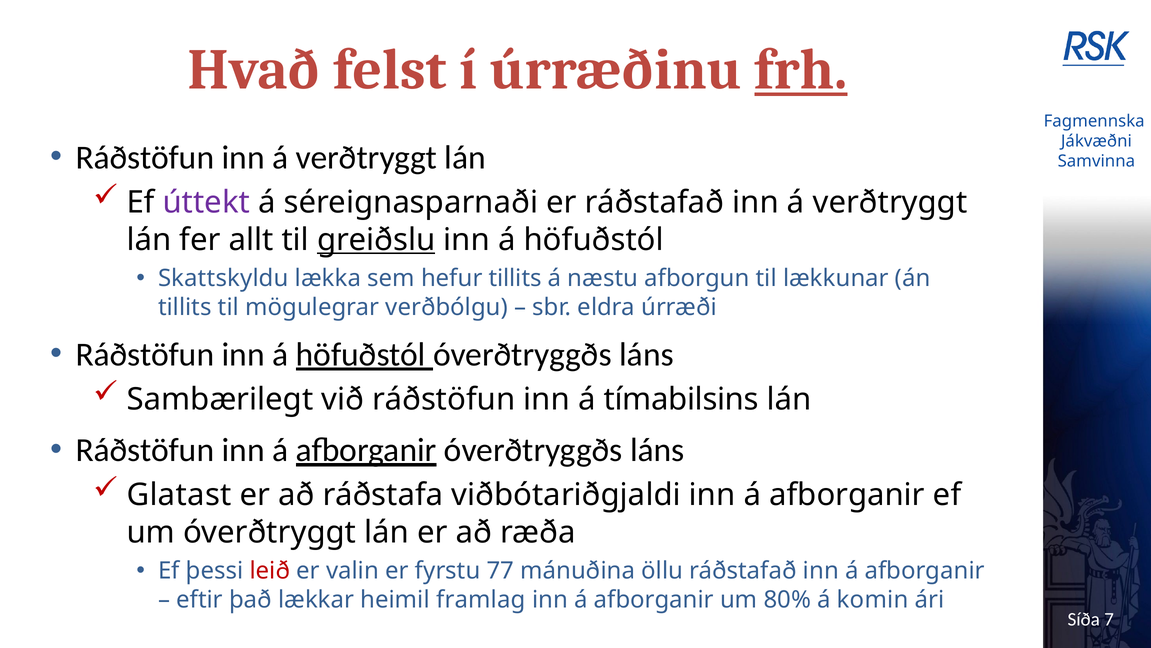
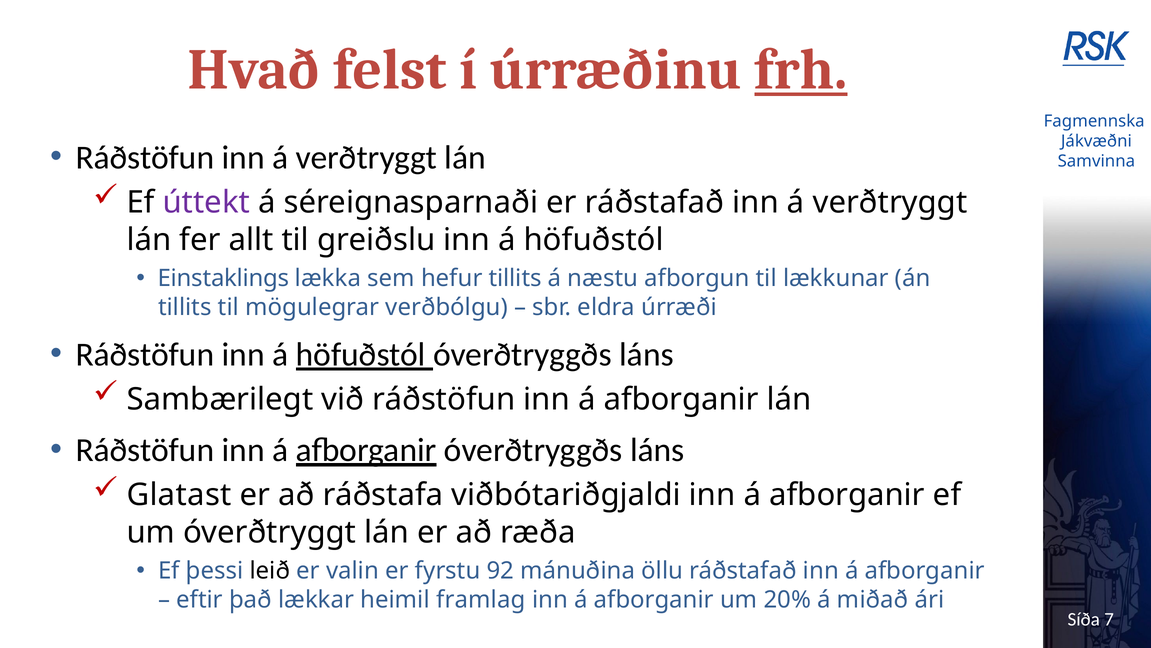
greiðslu underline: present -> none
Skattskyldu: Skattskyldu -> Einstaklings
tímabilsins at (681, 399): tímabilsins -> afborganir
leið colour: red -> black
77: 77 -> 92
80%: 80% -> 20%
komin: komin -> miðað
